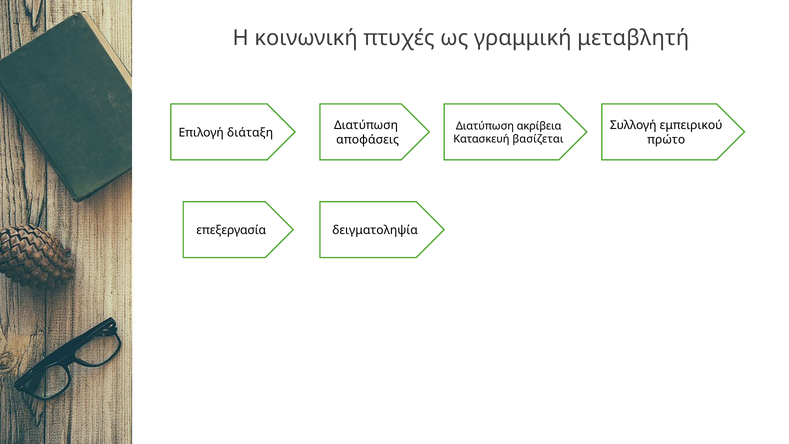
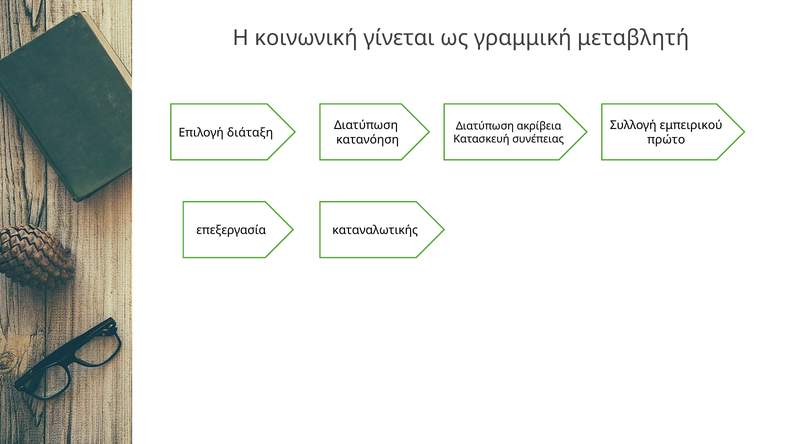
πτυχές: πτυχές -> γίνεται
βασίζεται: βασίζεται -> συνέπειας
αποφάσεις: αποφάσεις -> κατανόηση
δειγματοληψία: δειγματοληψία -> καταναλωτικής
